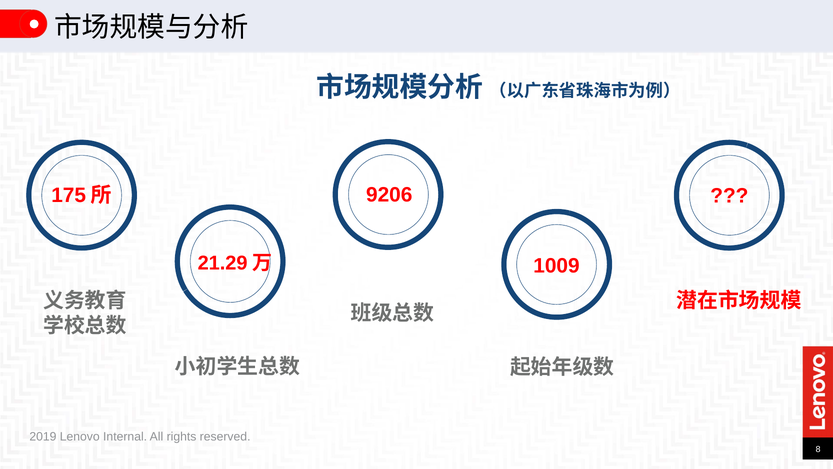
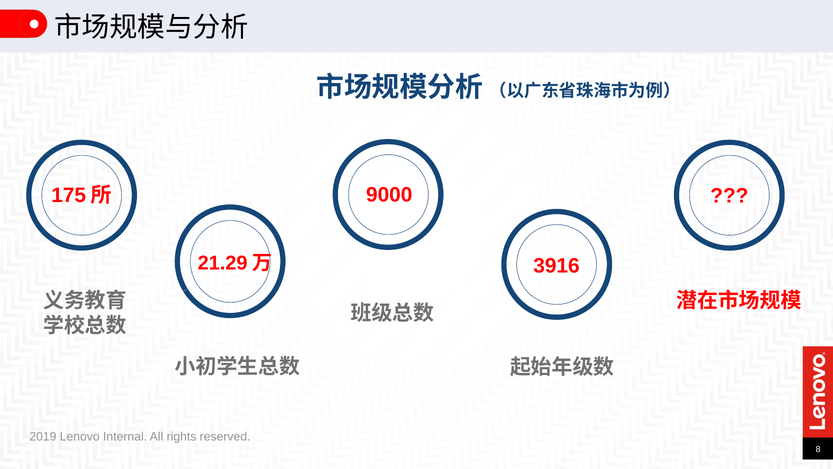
9206: 9206 -> 9000
1009: 1009 -> 3916
